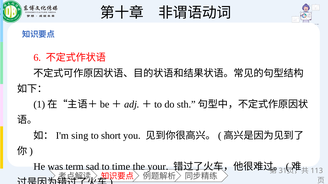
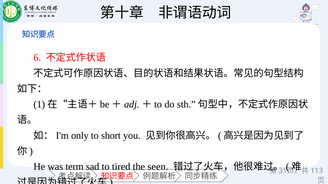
sing: sing -> only
time: time -> tired
your: your -> seen
